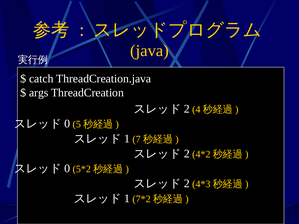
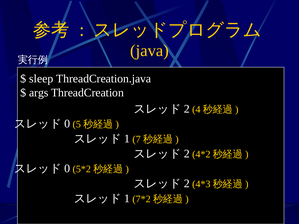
catch: catch -> sleep
